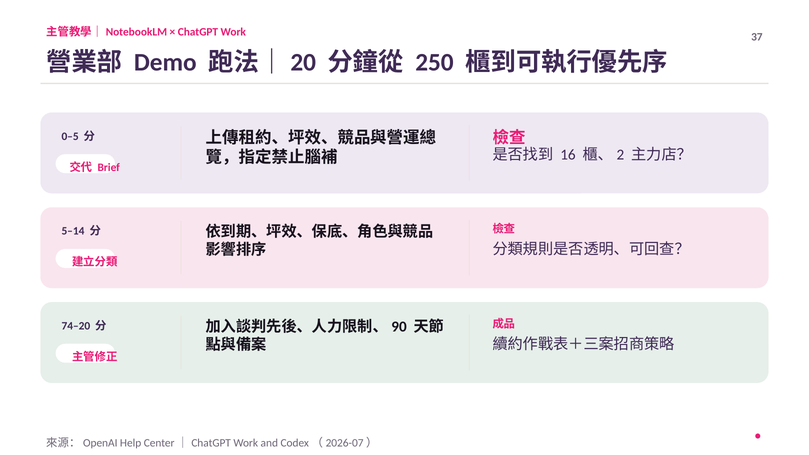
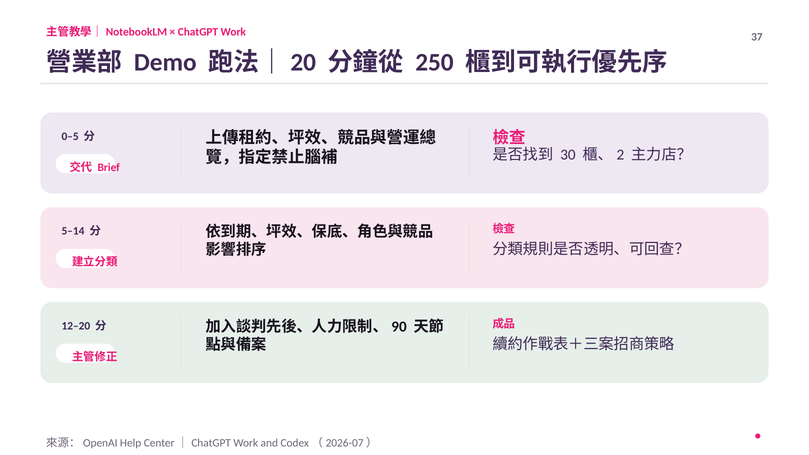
16: 16 -> 30
74–20: 74–20 -> 12–20
